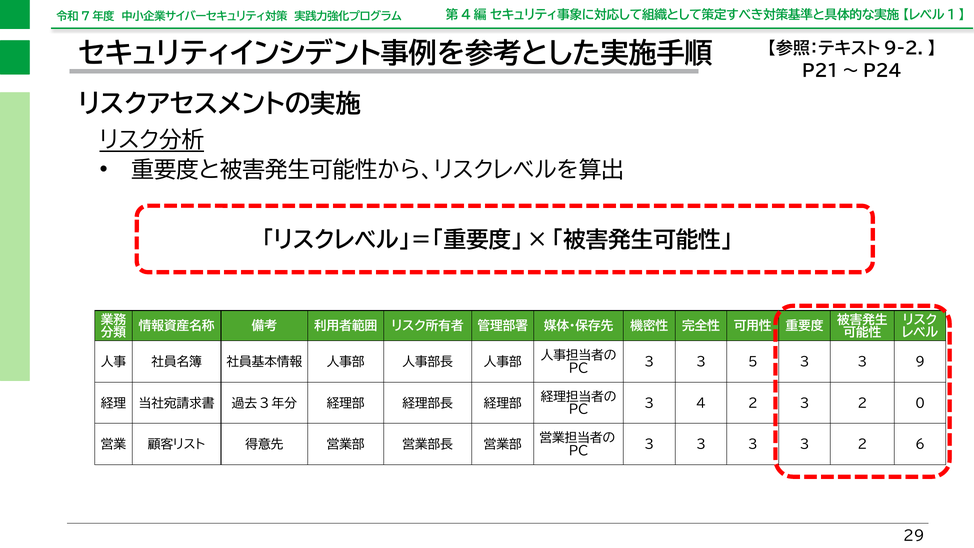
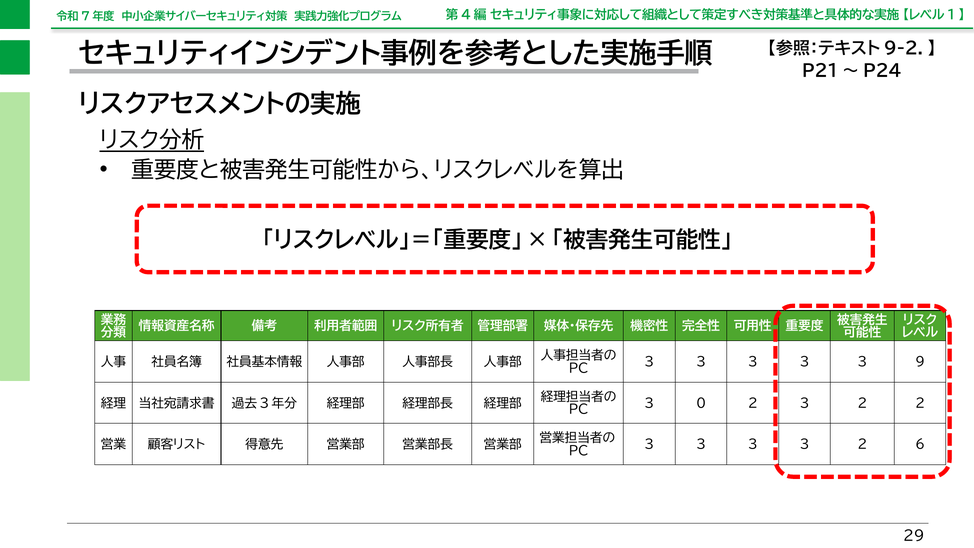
5 at (753, 362): 5 -> 3
4: 4 -> 0
2 0: 0 -> 2
